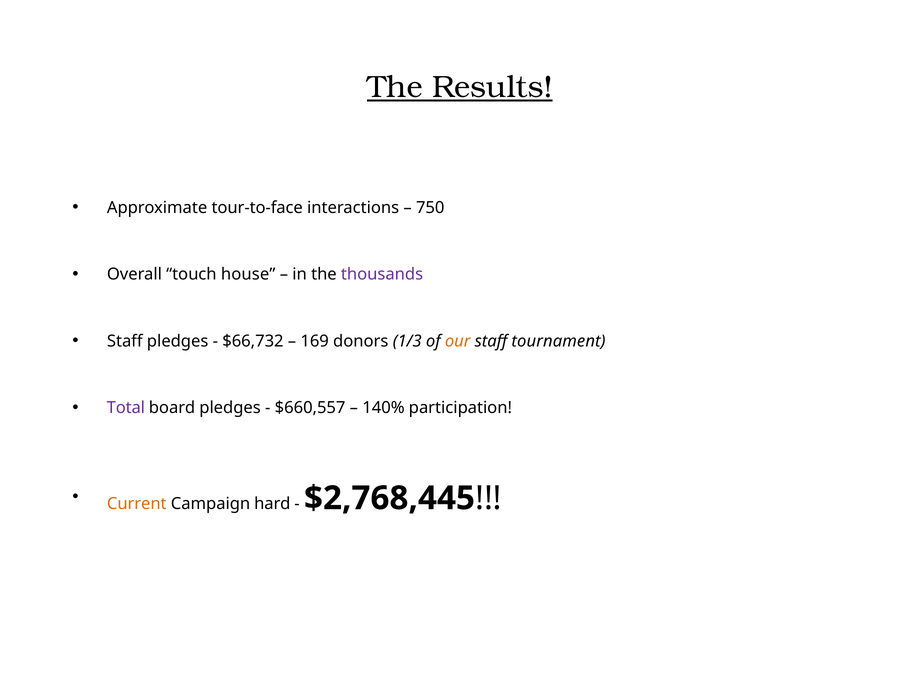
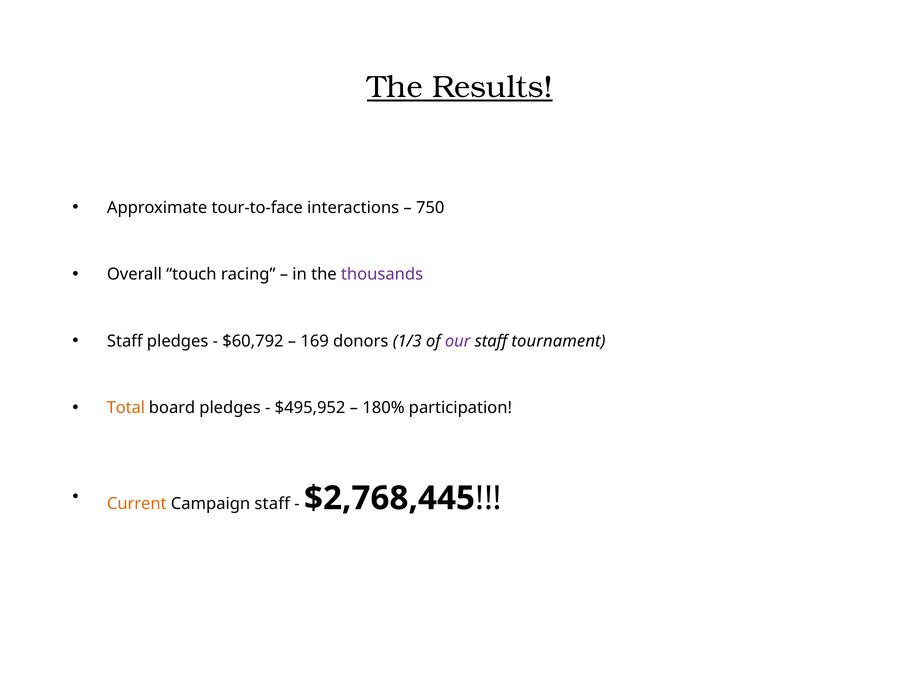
house: house -> racing
$66,732: $66,732 -> $60,792
our colour: orange -> purple
Total colour: purple -> orange
$660,557: $660,557 -> $495,952
140%: 140% -> 180%
Campaign hard: hard -> staff
